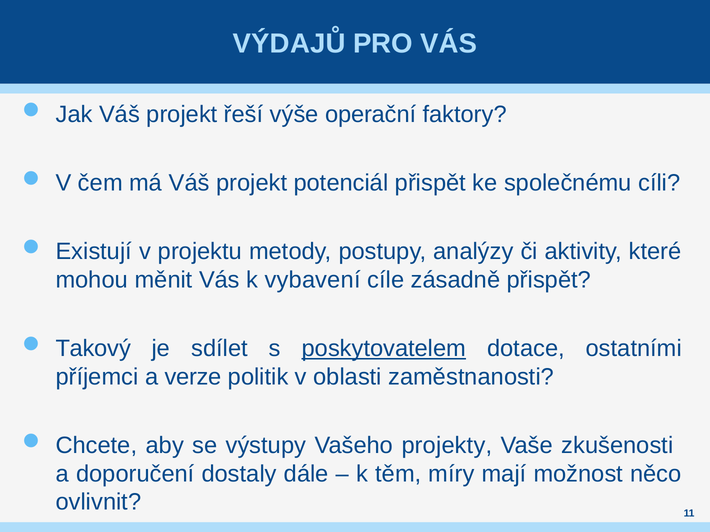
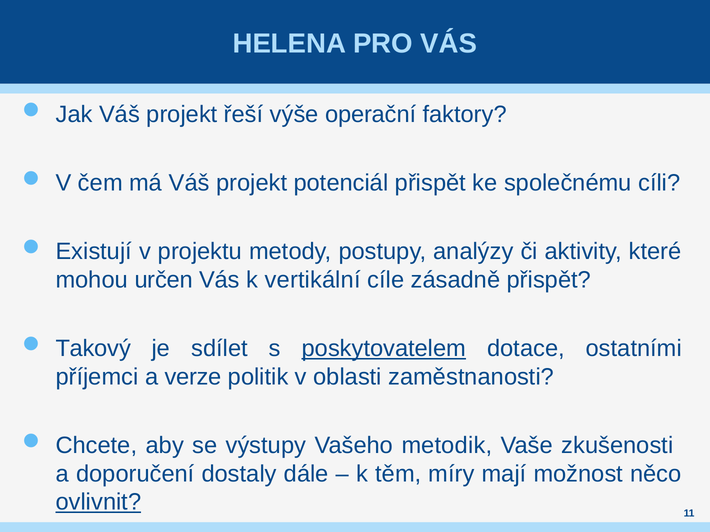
VÝDAJŮ: VÝDAJŮ -> HELENA
měnit: měnit -> určen
vybavení: vybavení -> vertikální
projekty: projekty -> metodik
ovlivnit underline: none -> present
